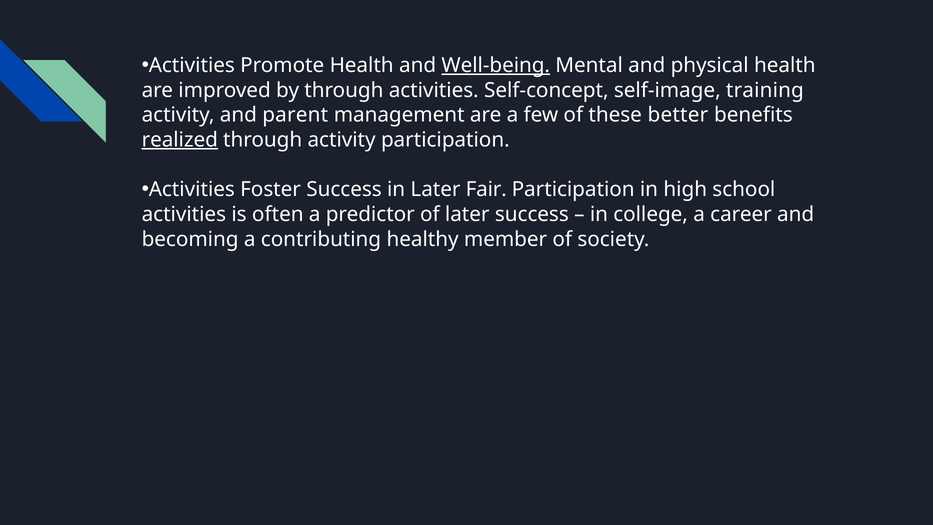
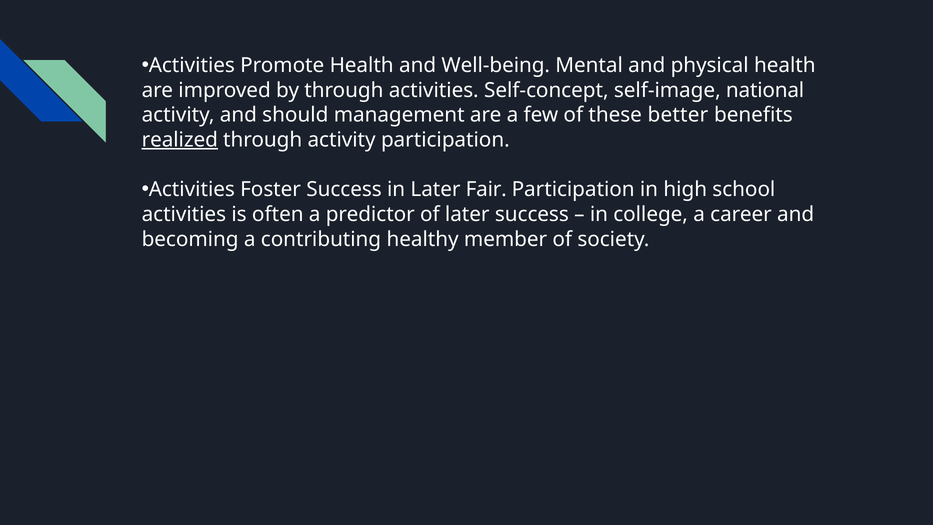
Well-being underline: present -> none
training: training -> national
parent: parent -> should
